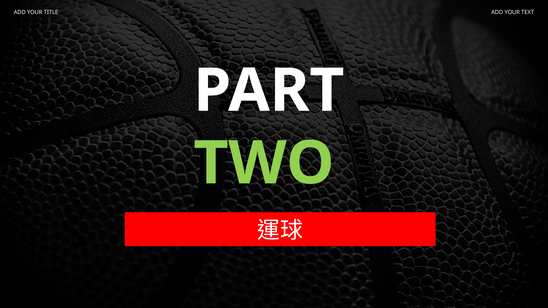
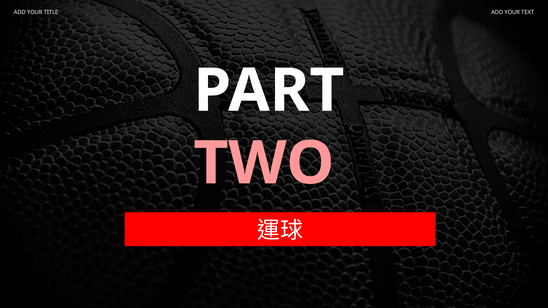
TWO colour: light green -> pink
